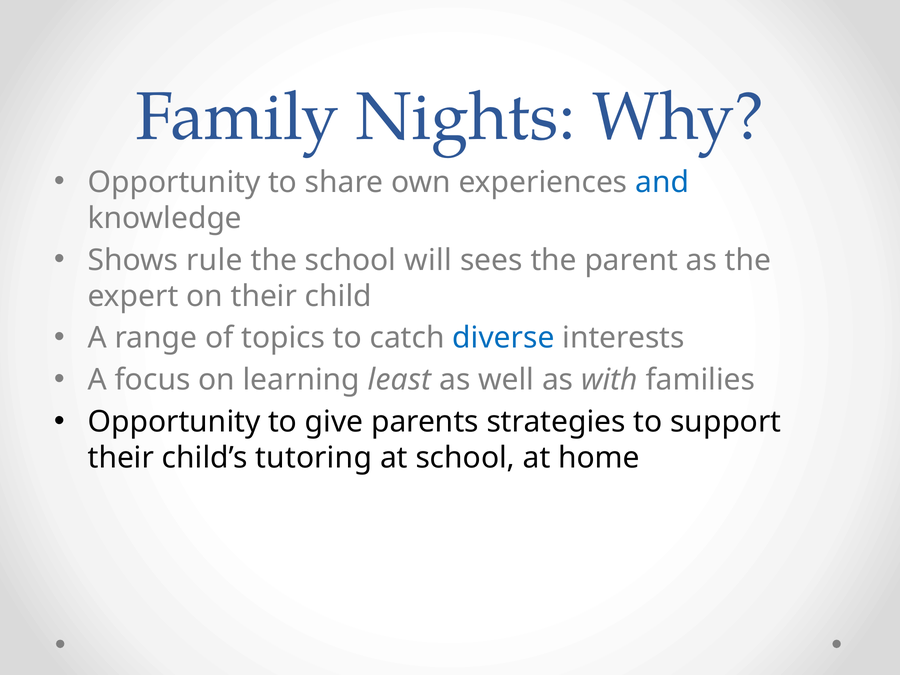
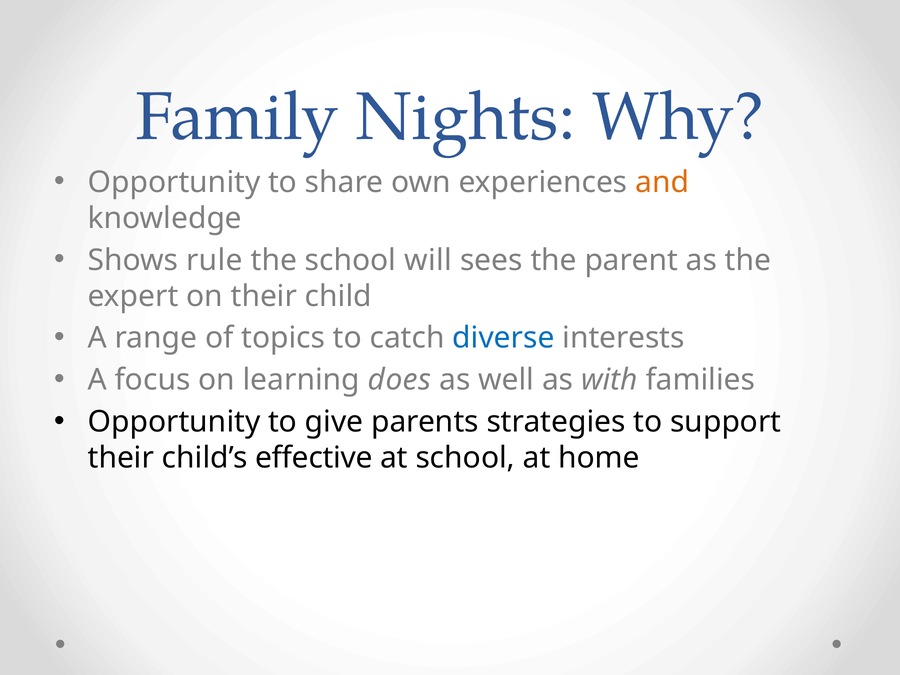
and colour: blue -> orange
least: least -> does
tutoring: tutoring -> effective
